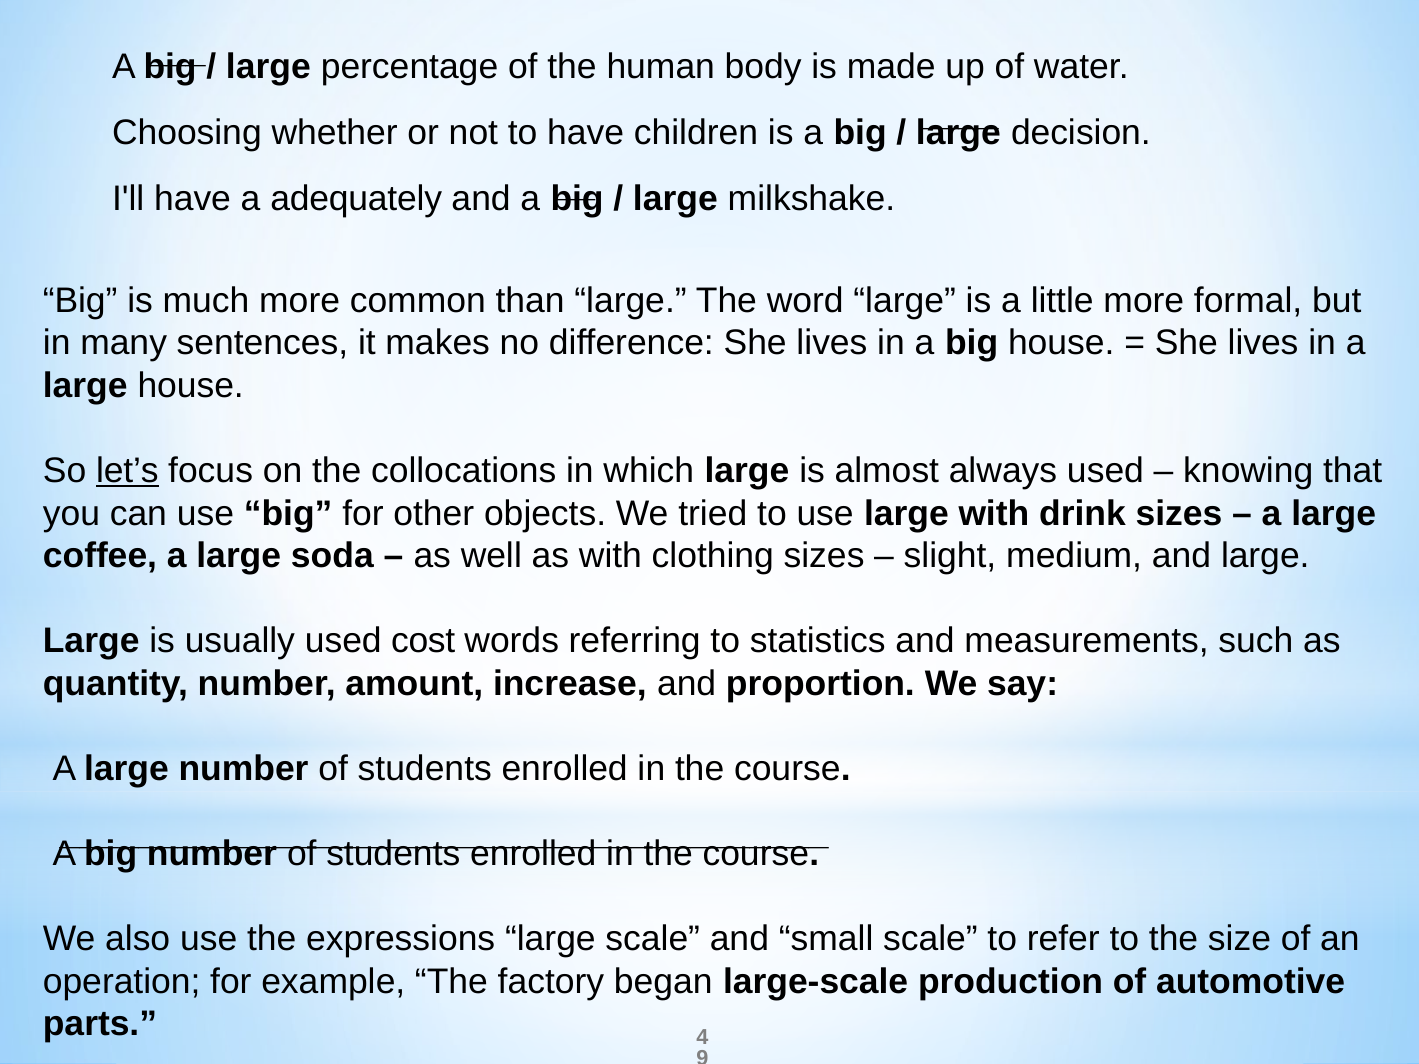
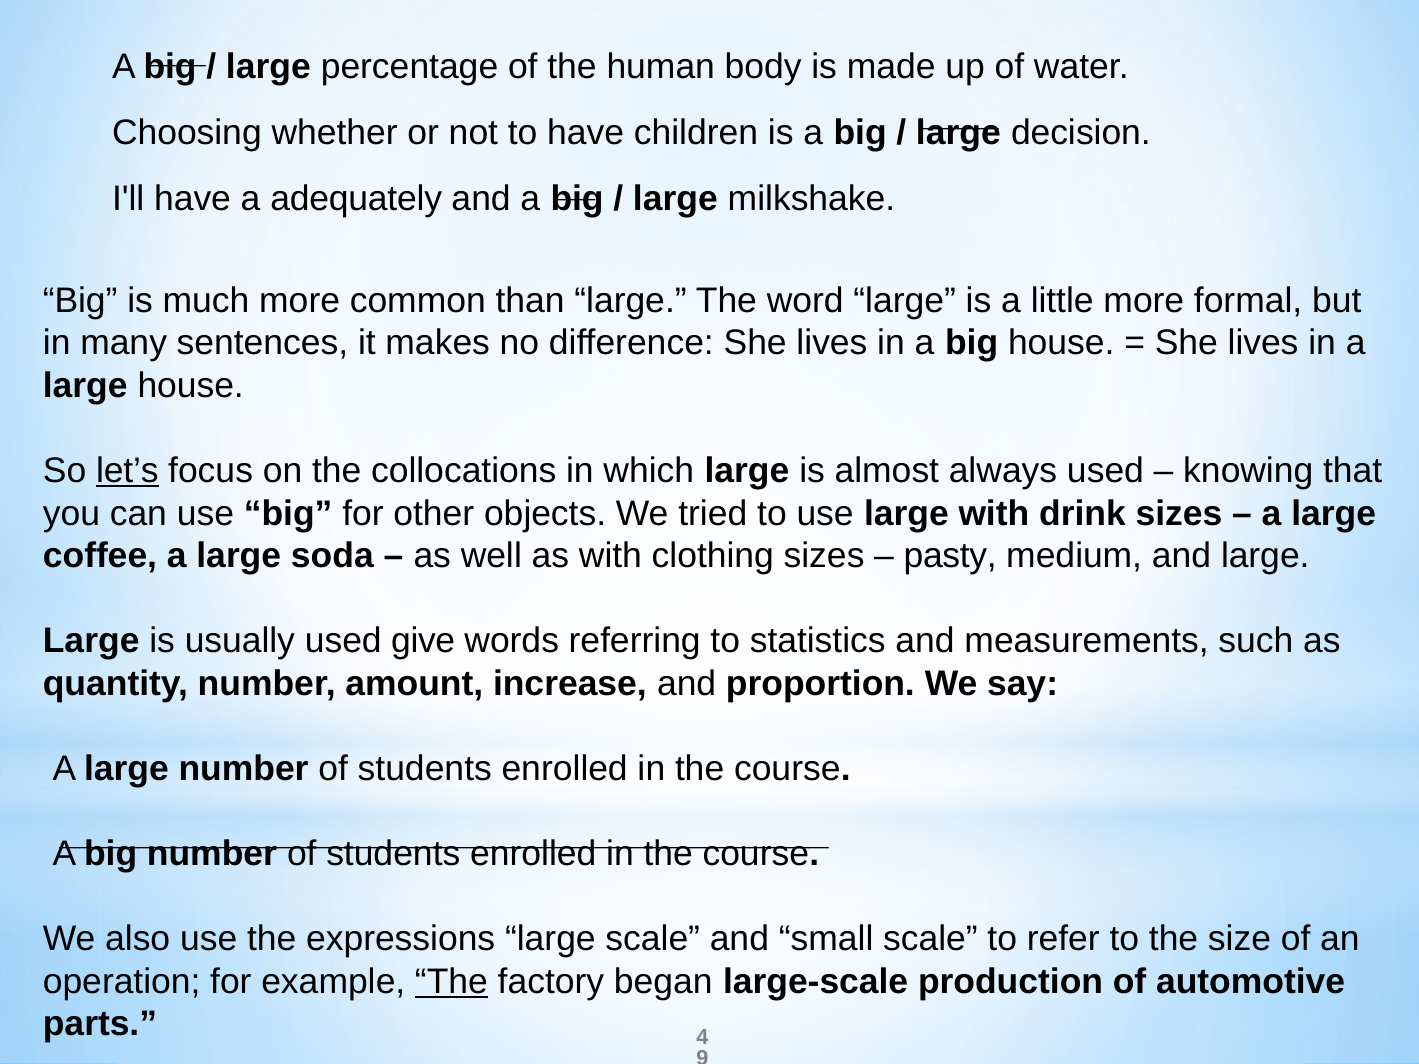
slight: slight -> pasty
cost: cost -> give
The at (451, 982) underline: none -> present
